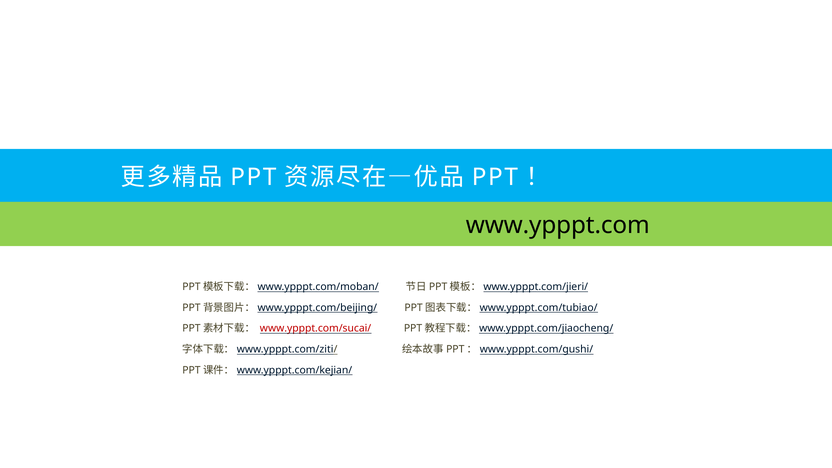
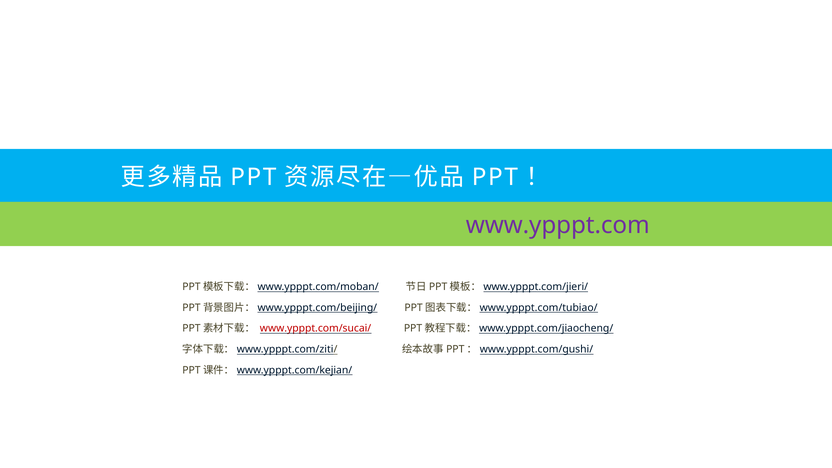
www.ypppt.com colour: black -> purple
